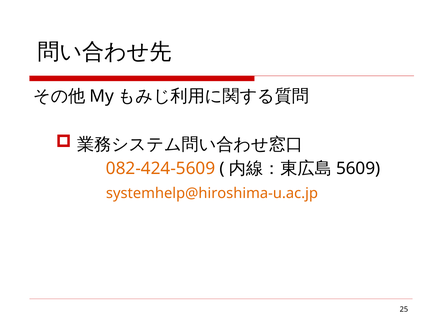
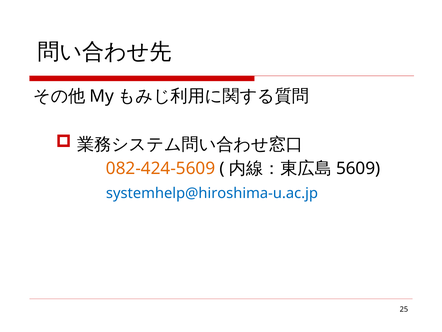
systemhelp@hiroshima-u.ac.jp colour: orange -> blue
